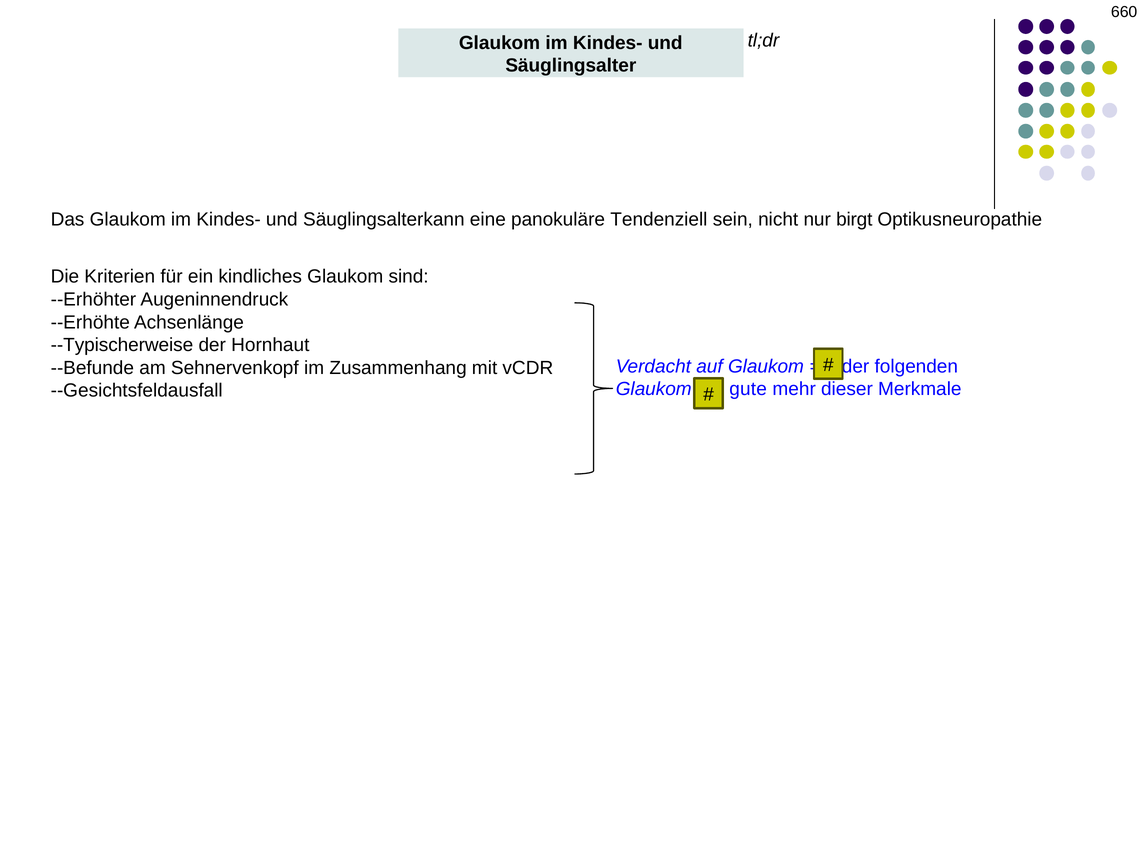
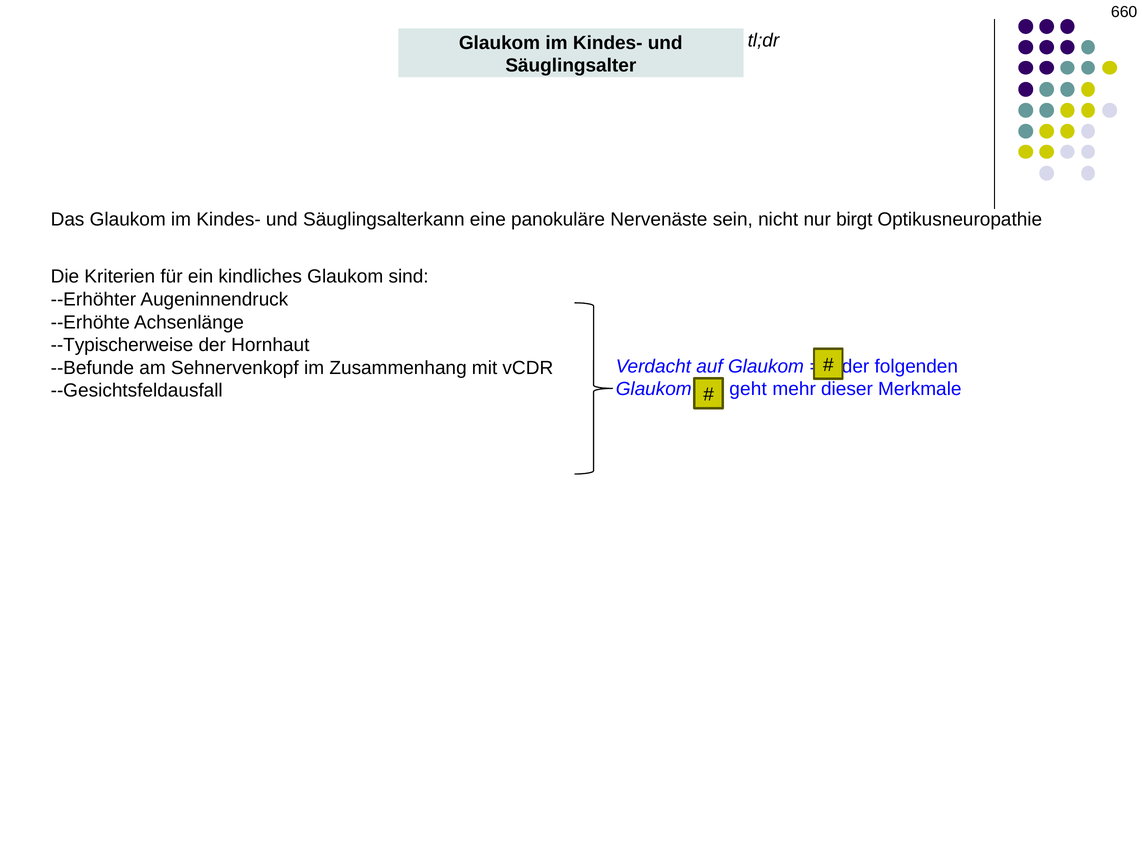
Tendenziell: Tendenziell -> Nervenäste
gute: gute -> geht
